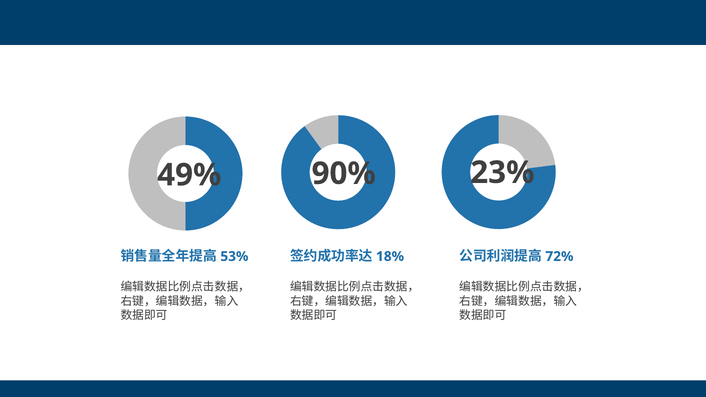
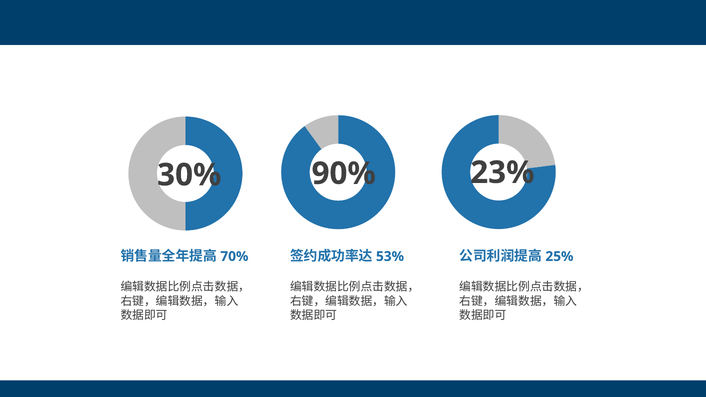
49%: 49% -> 30%
53%: 53% -> 70%
18%: 18% -> 53%
72%: 72% -> 25%
